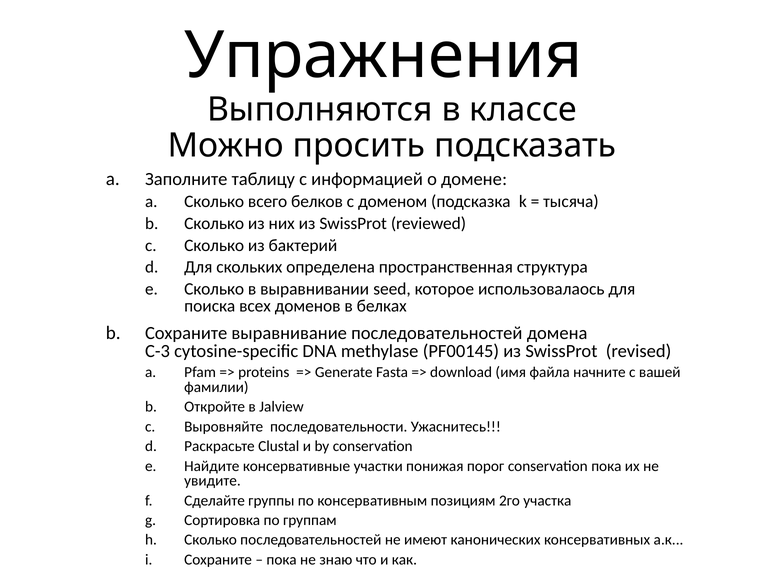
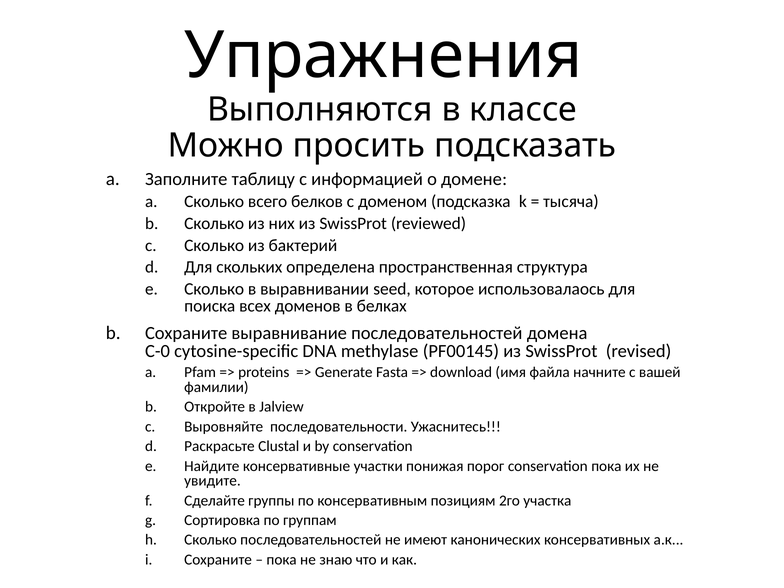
C-3: C-3 -> C-0
